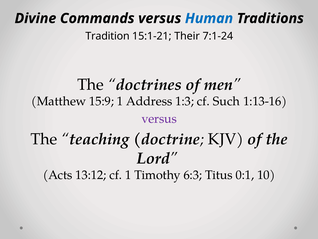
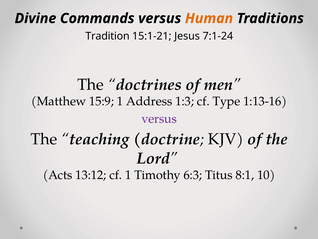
Human colour: blue -> orange
Their: Their -> Jesus
Such: Such -> Type
0:1: 0:1 -> 8:1
